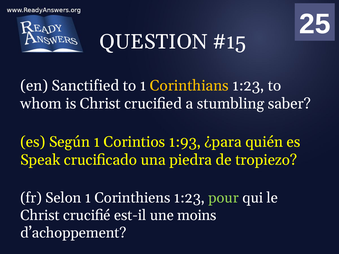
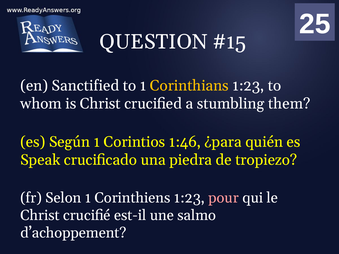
saber: saber -> them
1:93: 1:93 -> 1:46
pour colour: light green -> pink
moins: moins -> salmo
